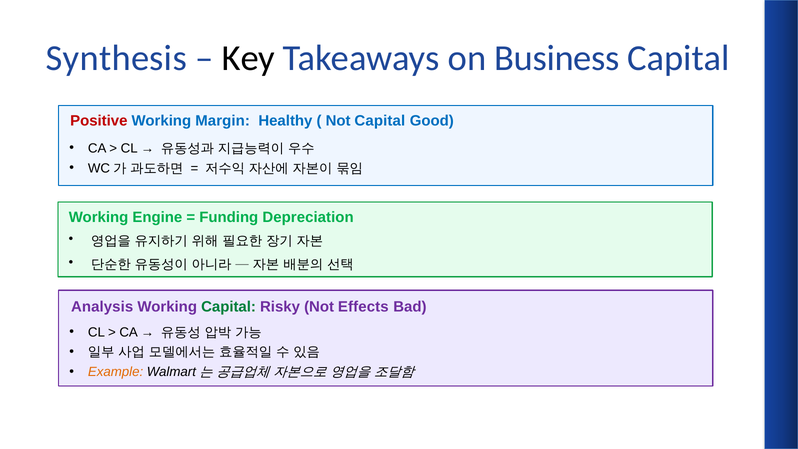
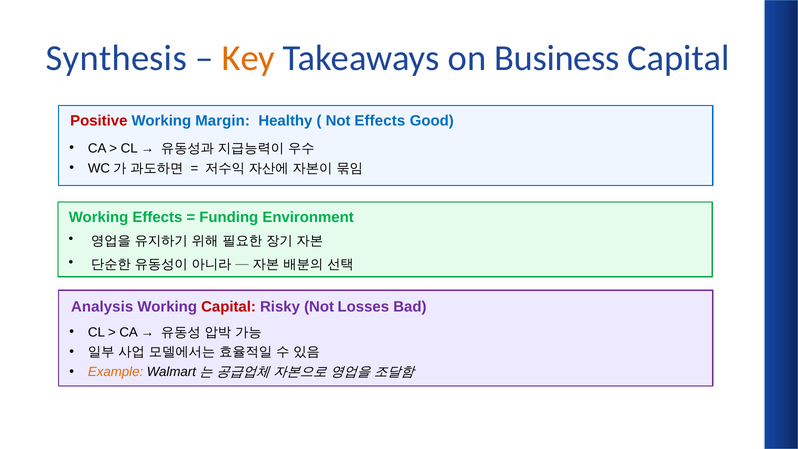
Key colour: black -> orange
Not Capital: Capital -> Effects
Working Engine: Engine -> Effects
Depreciation: Depreciation -> Environment
Capital at (229, 307) colour: green -> red
Effects: Effects -> Losses
